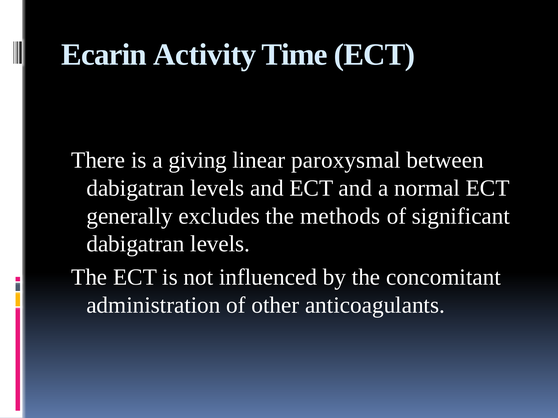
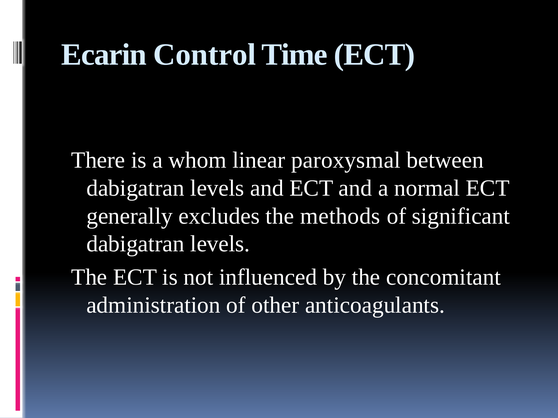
Activity: Activity -> Control
giving: giving -> whom
